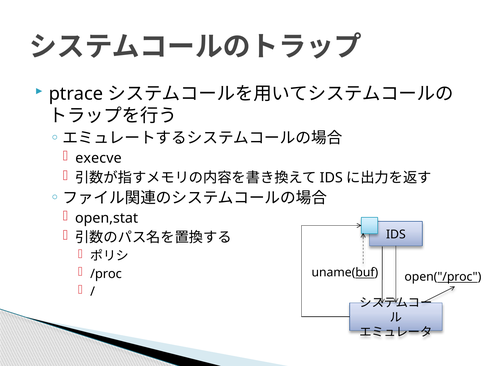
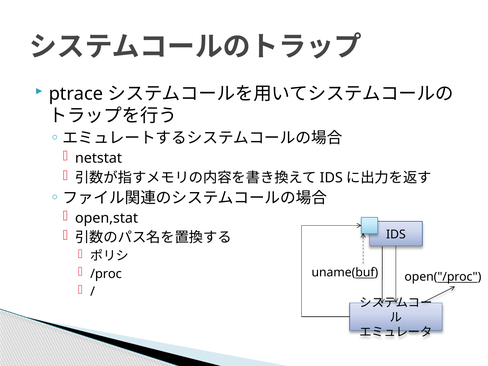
execve: execve -> netstat
